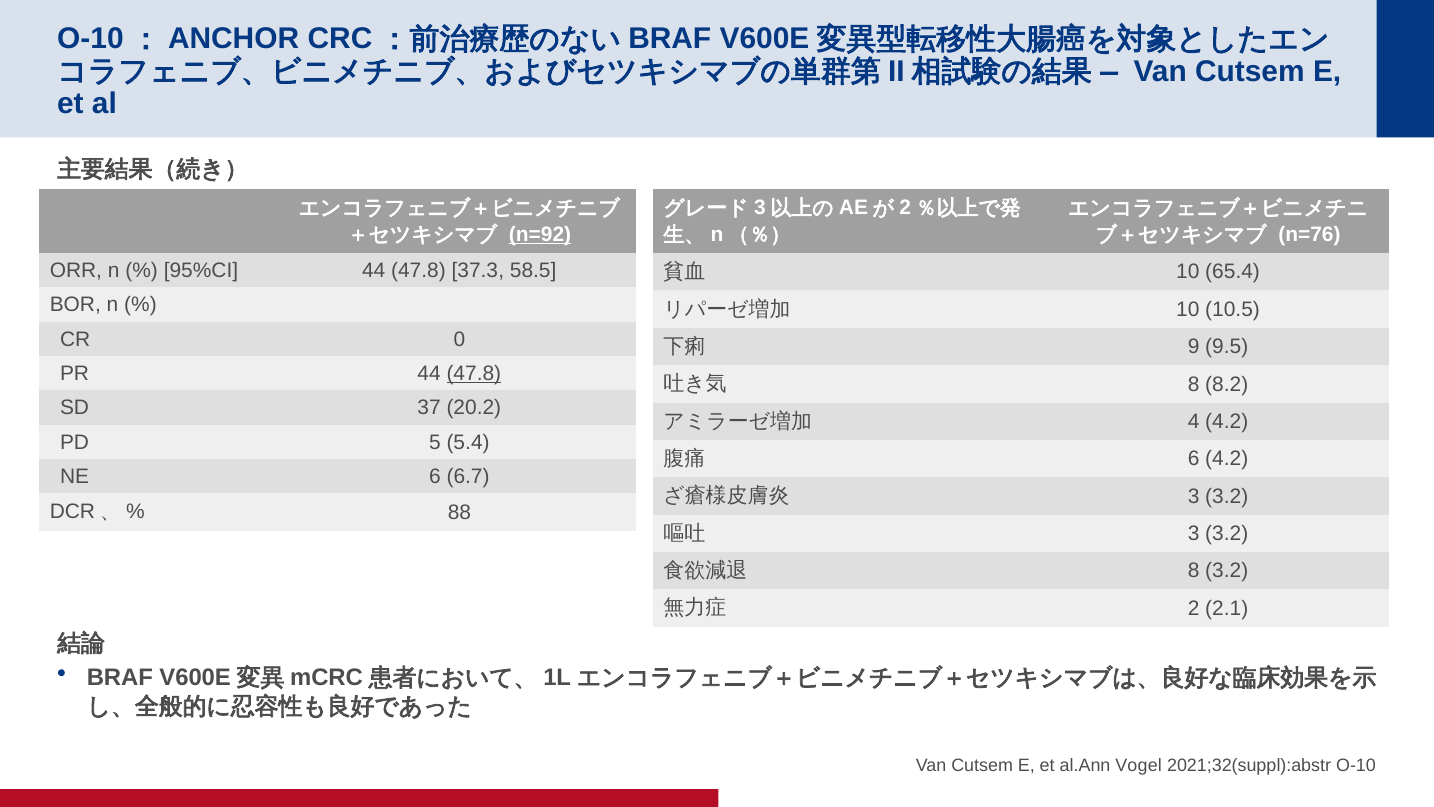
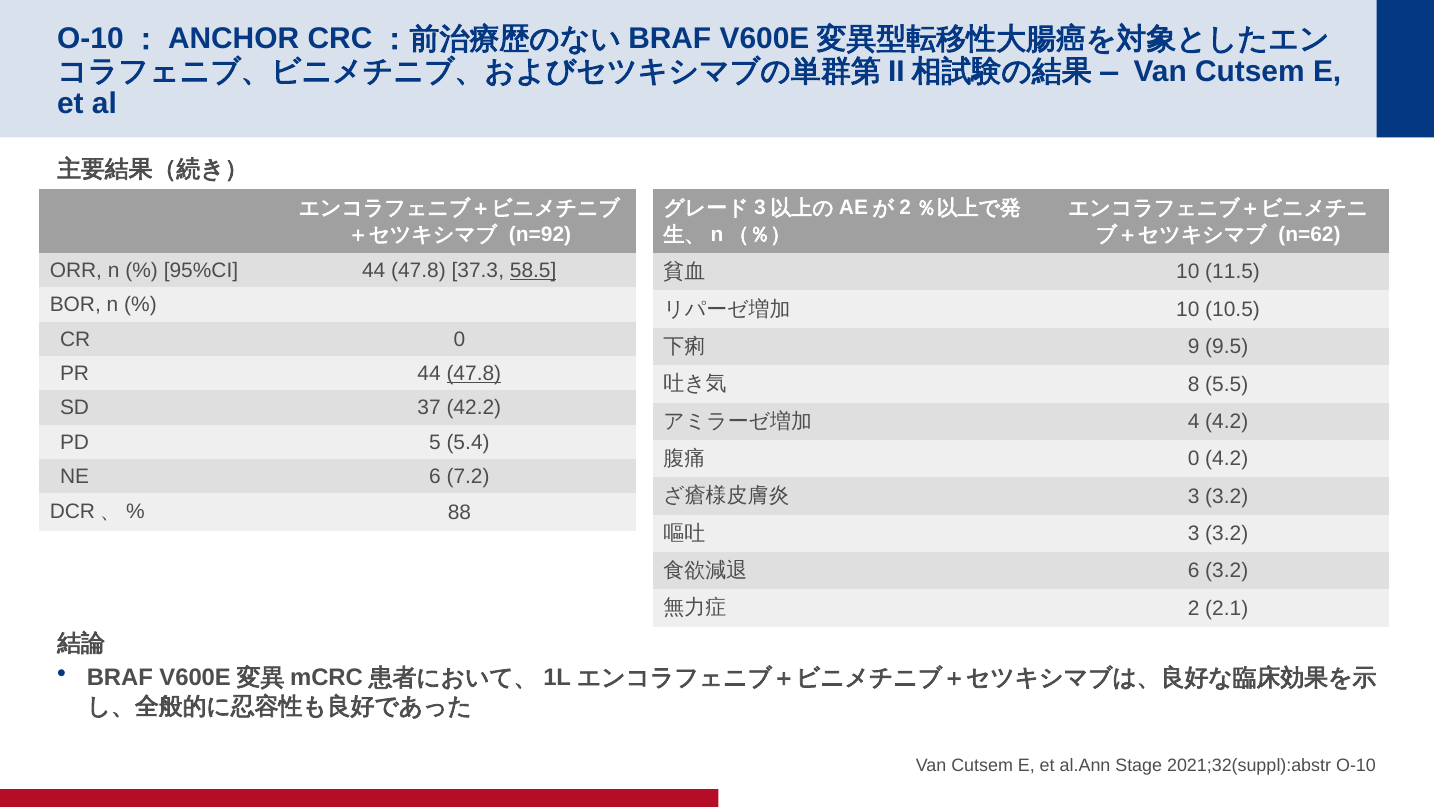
n=92 underline: present -> none
n=76: n=76 -> n=62
58.5 underline: none -> present
65.4: 65.4 -> 11.5
8.2: 8.2 -> 5.5
20.2: 20.2 -> 42.2
6 at (1194, 459): 6 -> 0
6.7: 6.7 -> 7.2
8 at (1194, 571): 8 -> 6
Vogel: Vogel -> Stage
